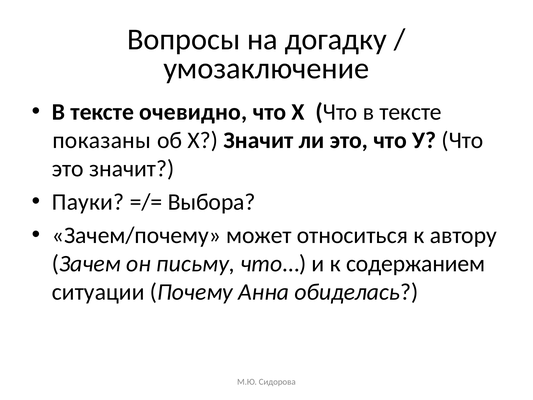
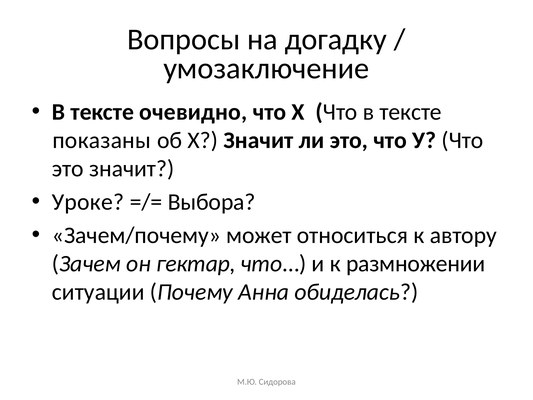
Пауки: Пауки -> Уроке
письму: письму -> гектар
содержанием: содержанием -> размножении
